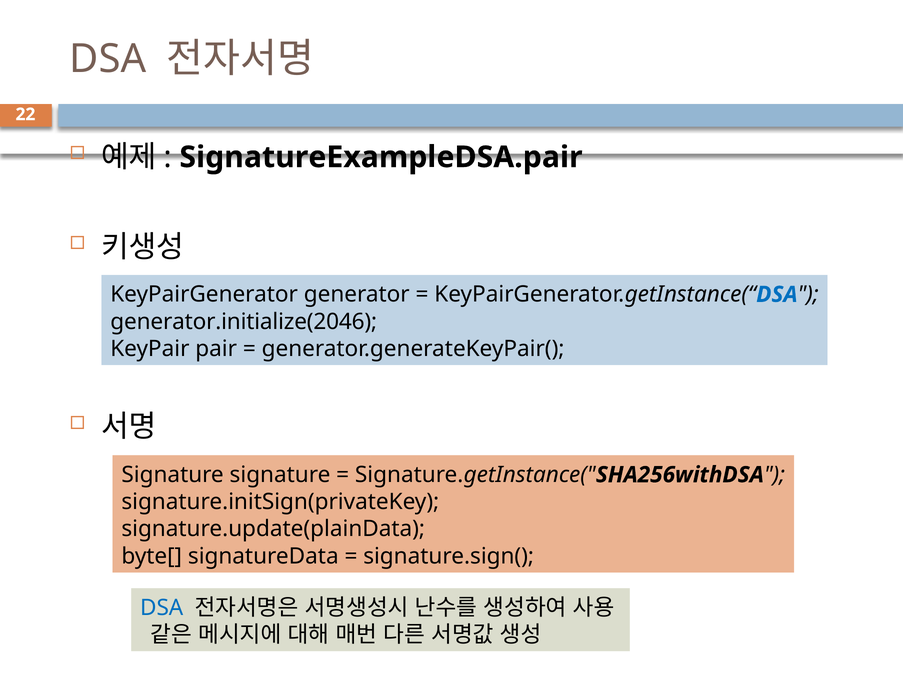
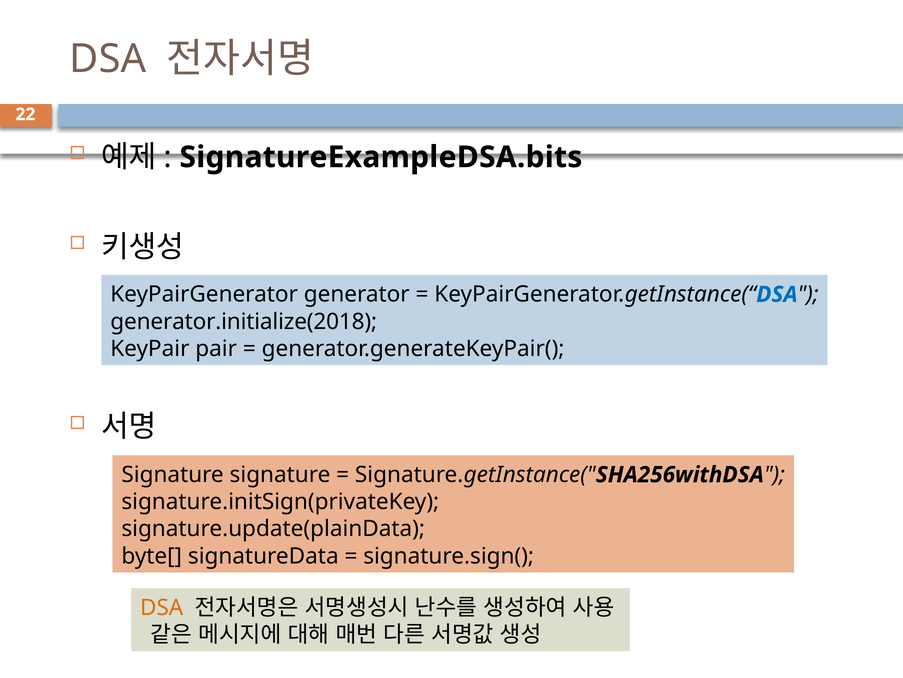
SignatureExampleDSA.pair: SignatureExampleDSA.pair -> SignatureExampleDSA.bits
generator.initialize(2046: generator.initialize(2046 -> generator.initialize(2018
DSA at (162, 607) colour: blue -> orange
